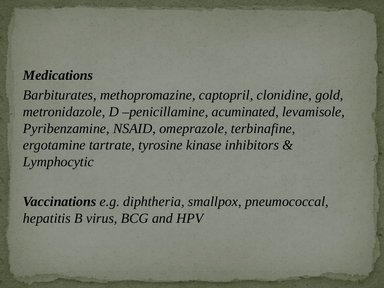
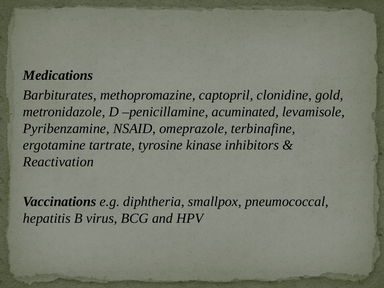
Lymphocytic: Lymphocytic -> Reactivation
